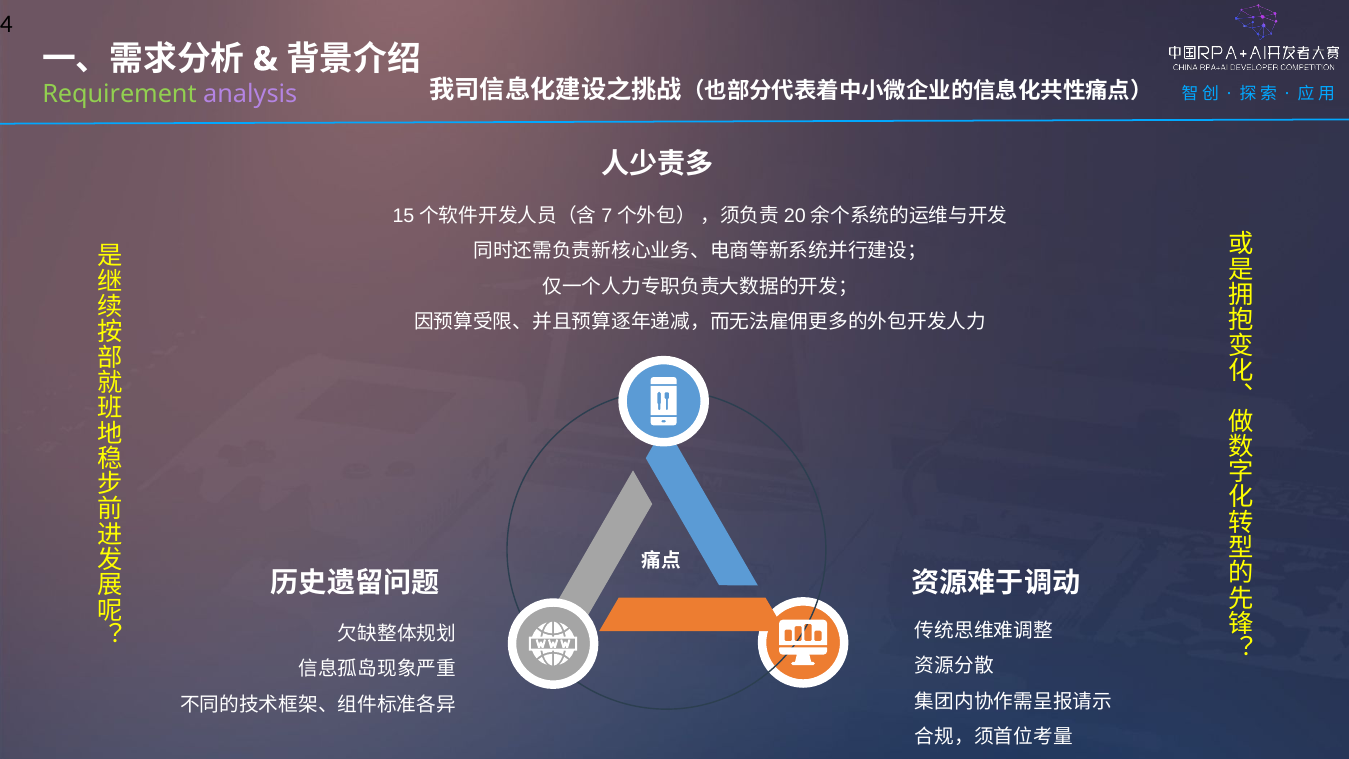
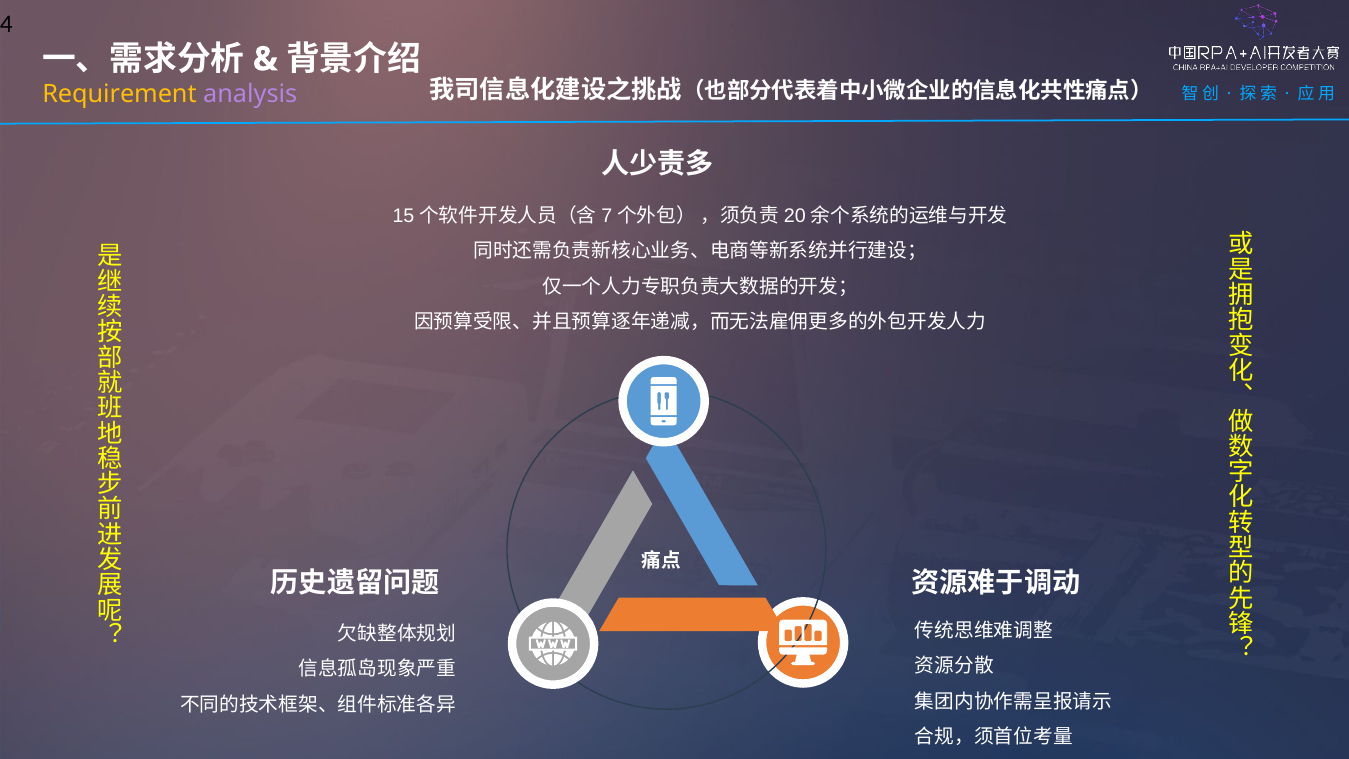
Requirement colour: light green -> yellow
